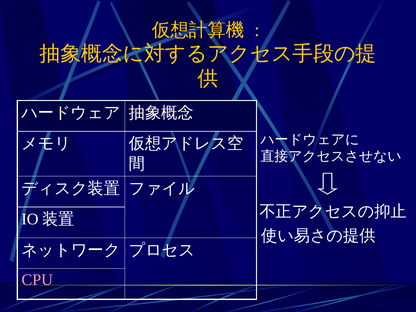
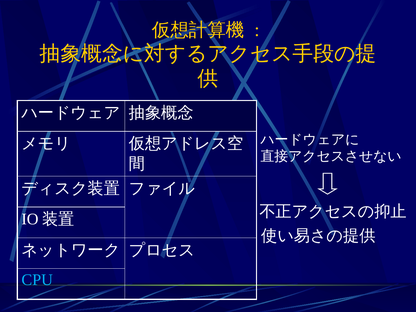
CPU colour: pink -> light blue
